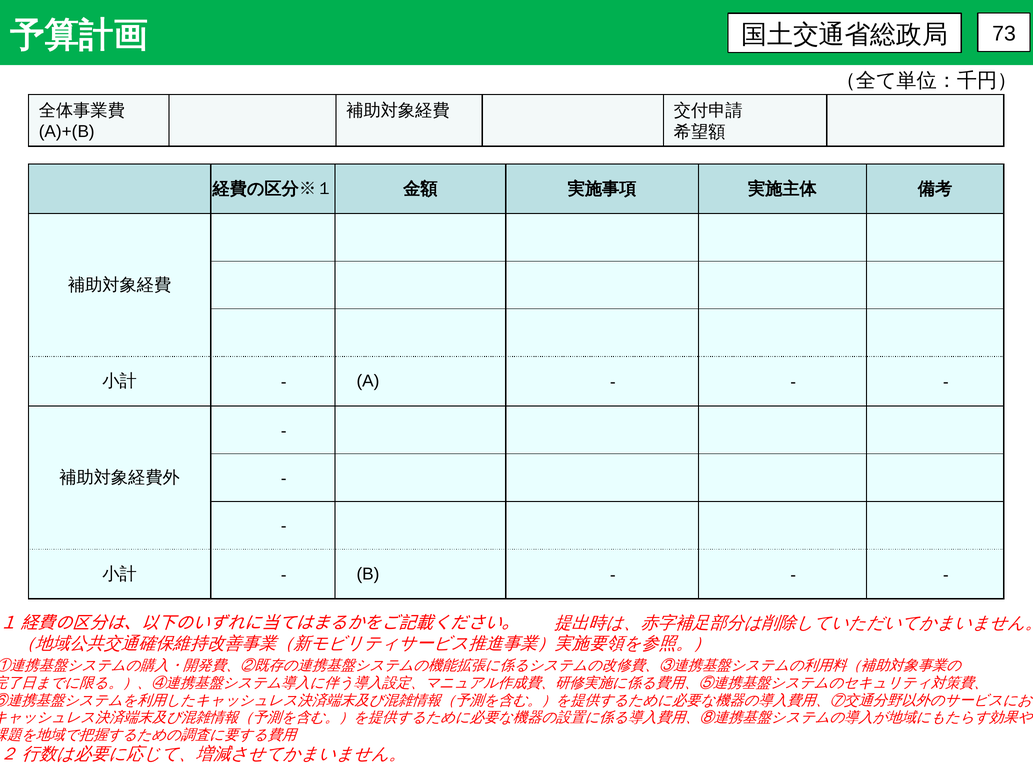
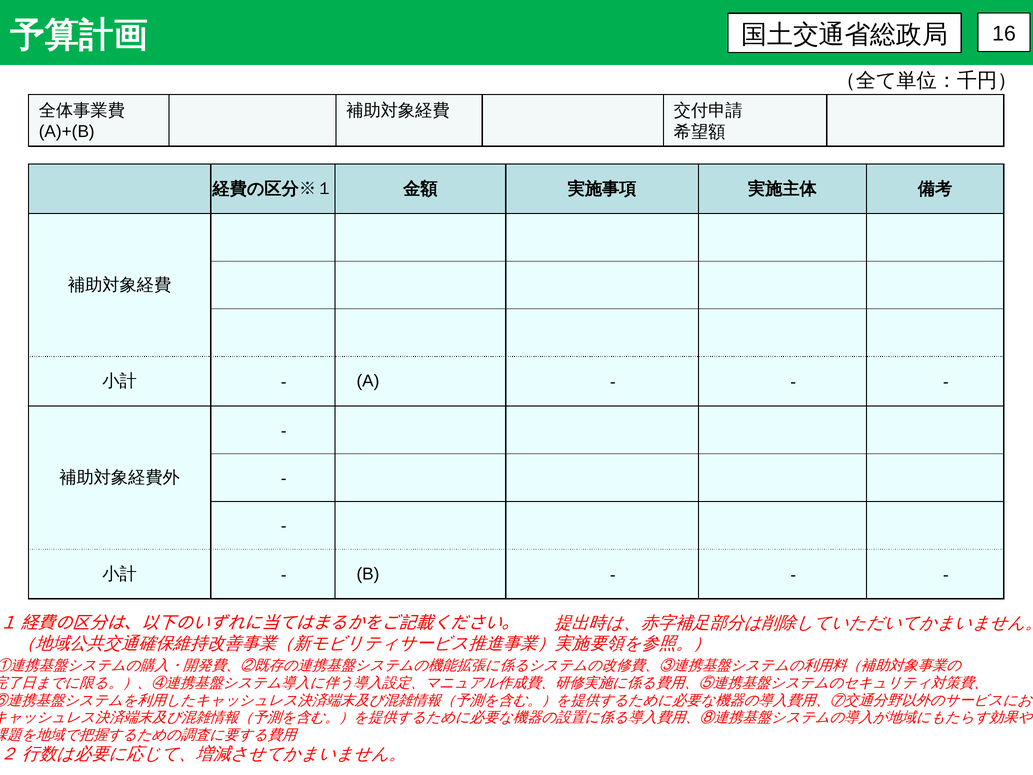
73: 73 -> 16
